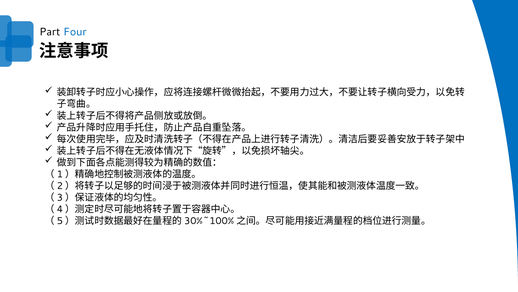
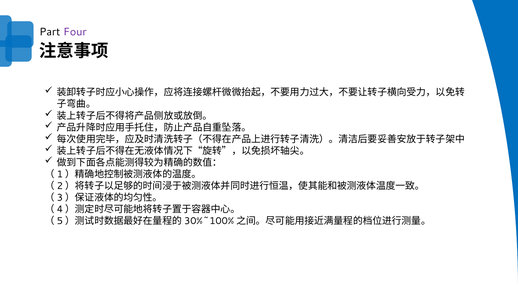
Four colour: blue -> purple
